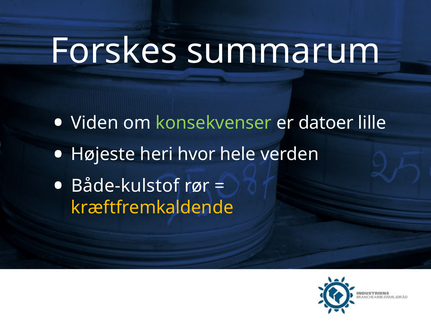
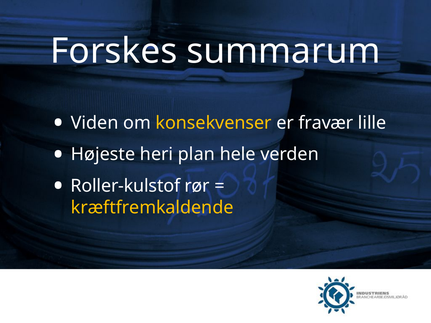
konsekvenser colour: light green -> yellow
datoer: datoer -> fravær
hvor: hvor -> plan
Både-kulstof: Både-kulstof -> Roller-kulstof
